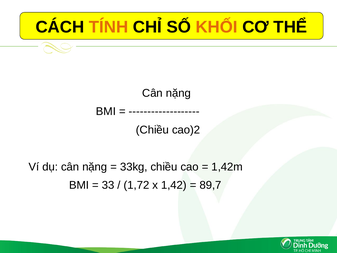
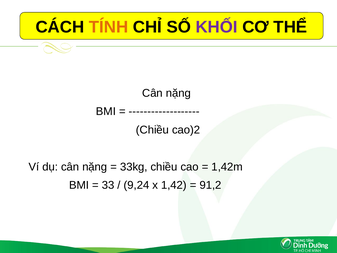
KHỐI colour: orange -> purple
1,72: 1,72 -> 9,24
89,7: 89,7 -> 91,2
